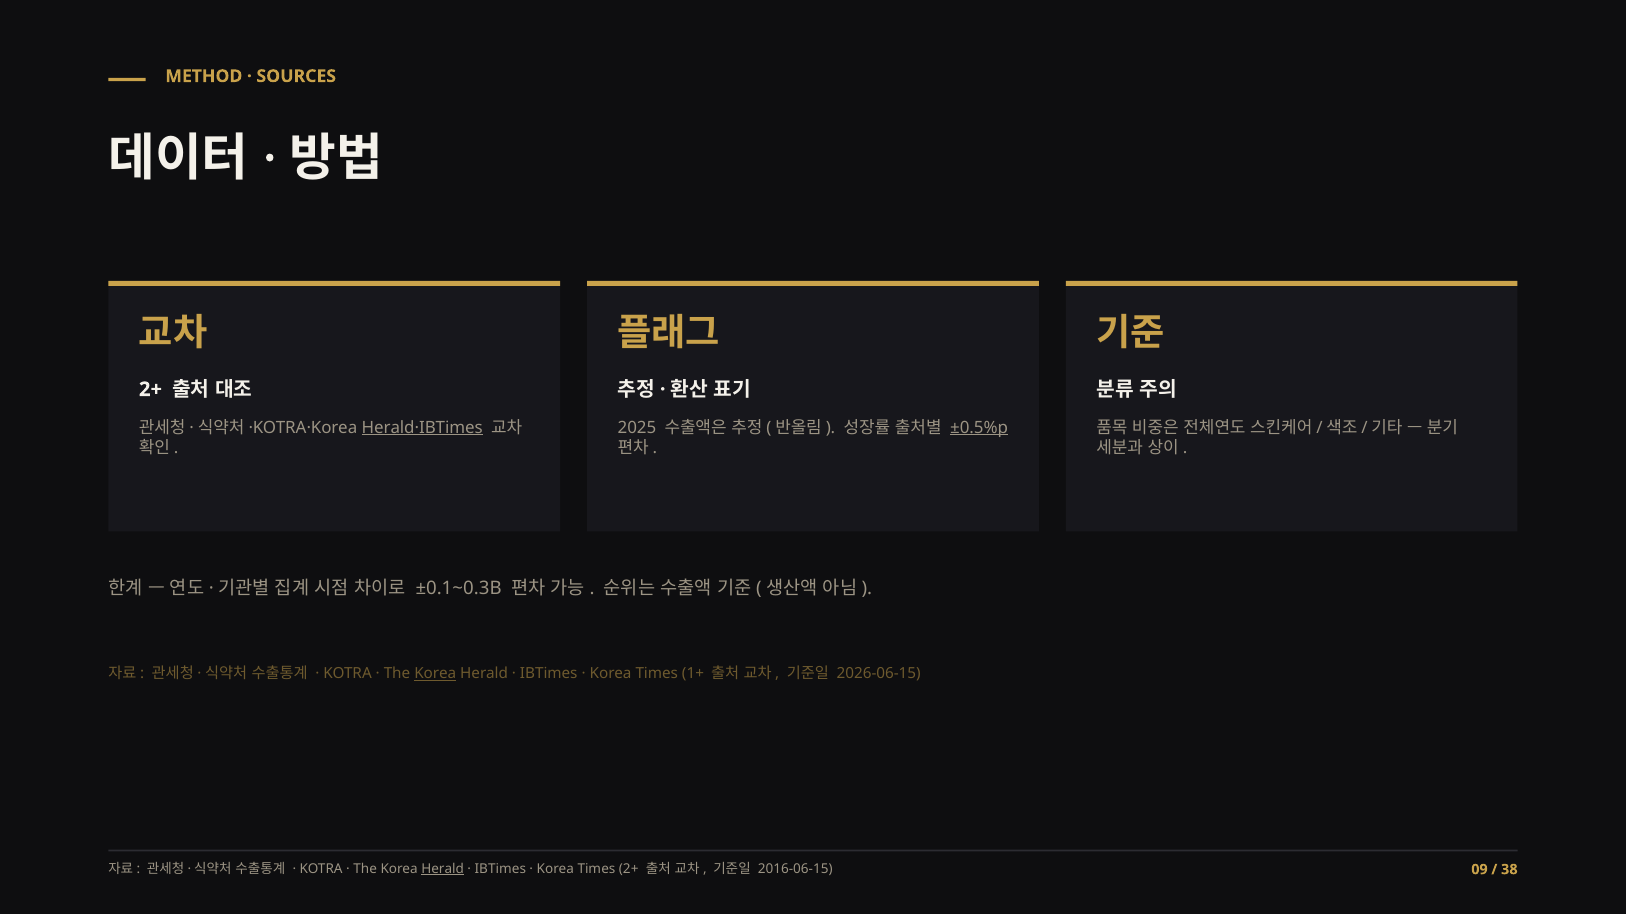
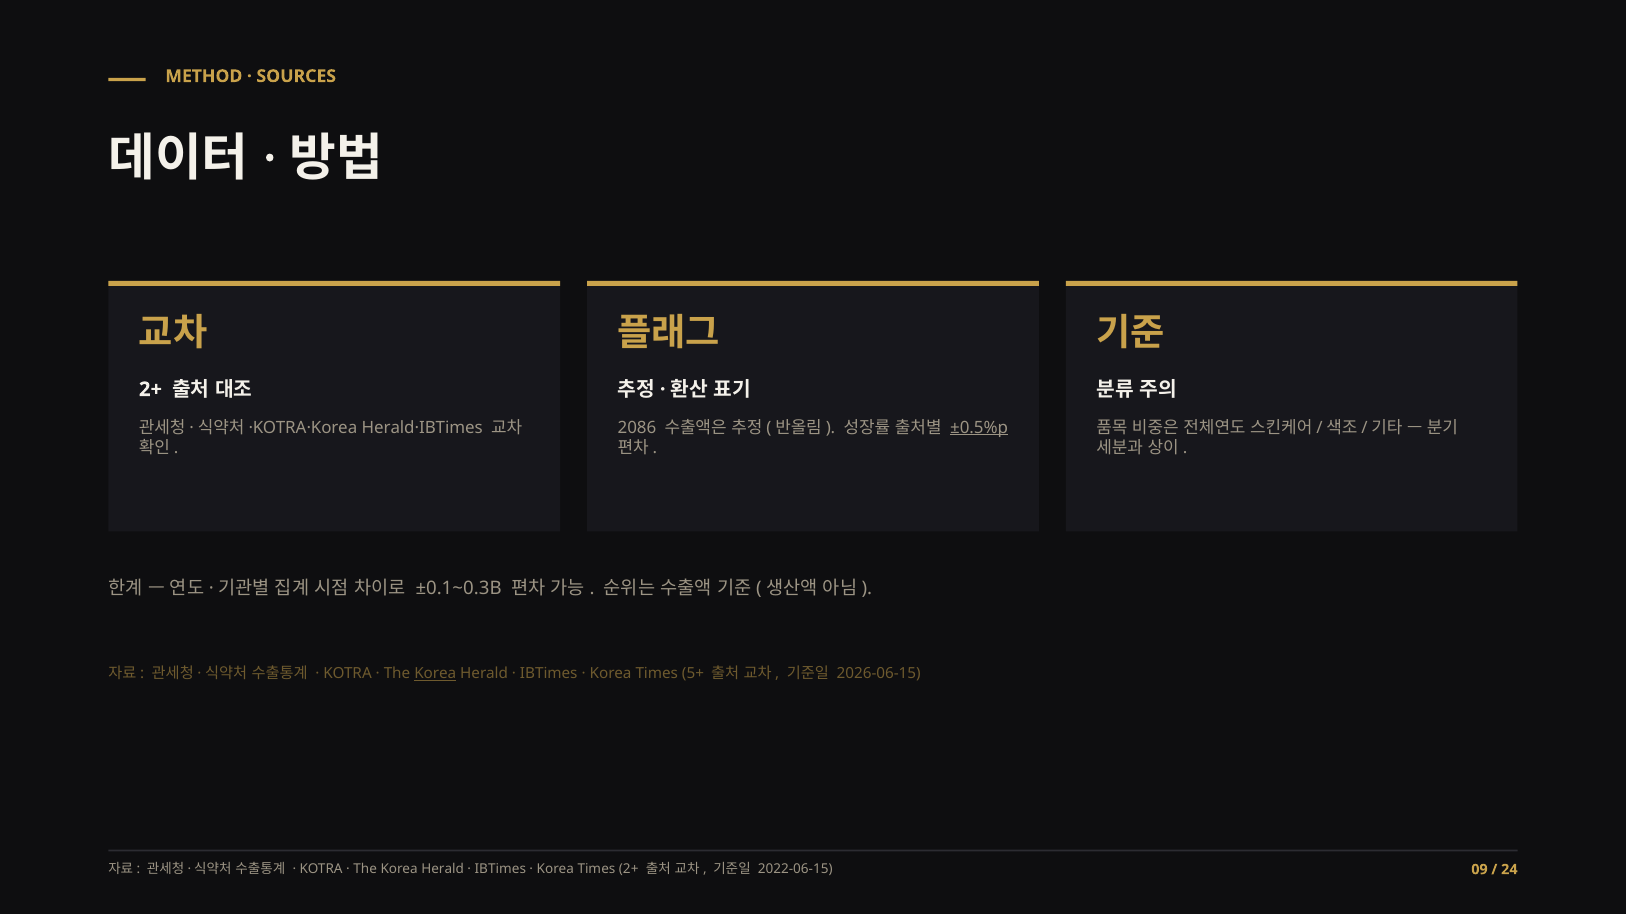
Herald·IBTimes underline: present -> none
2025: 2025 -> 2086
1+: 1+ -> 5+
Herald at (443, 869) underline: present -> none
2016-06-15: 2016-06-15 -> 2022-06-15
38: 38 -> 24
